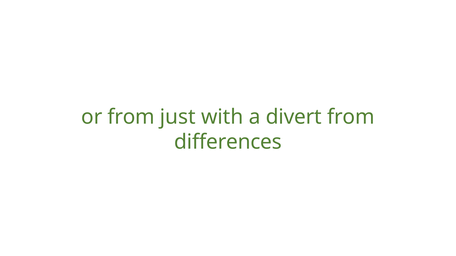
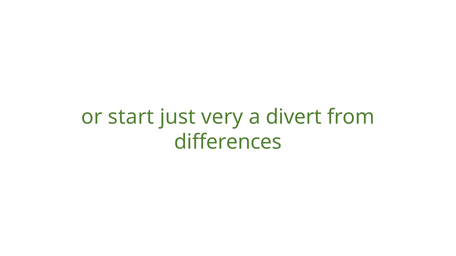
or from: from -> start
with: with -> very
